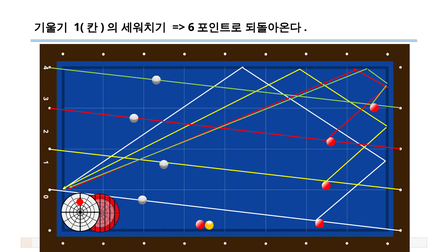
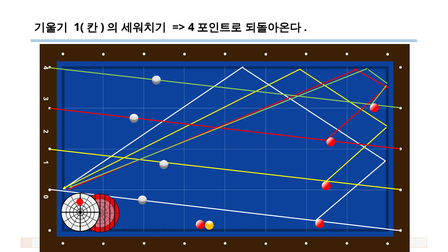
6 at (191, 27): 6 -> 4
